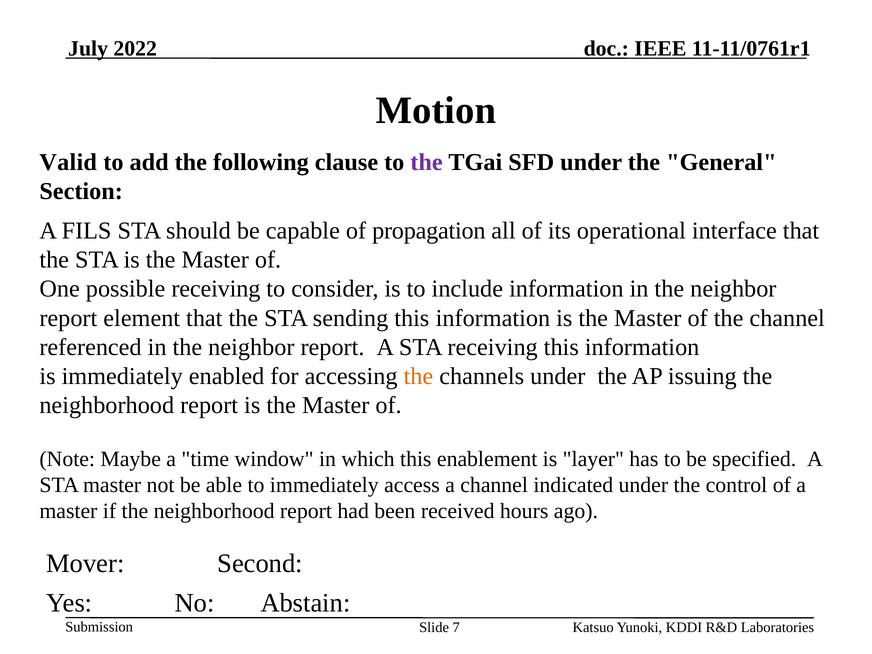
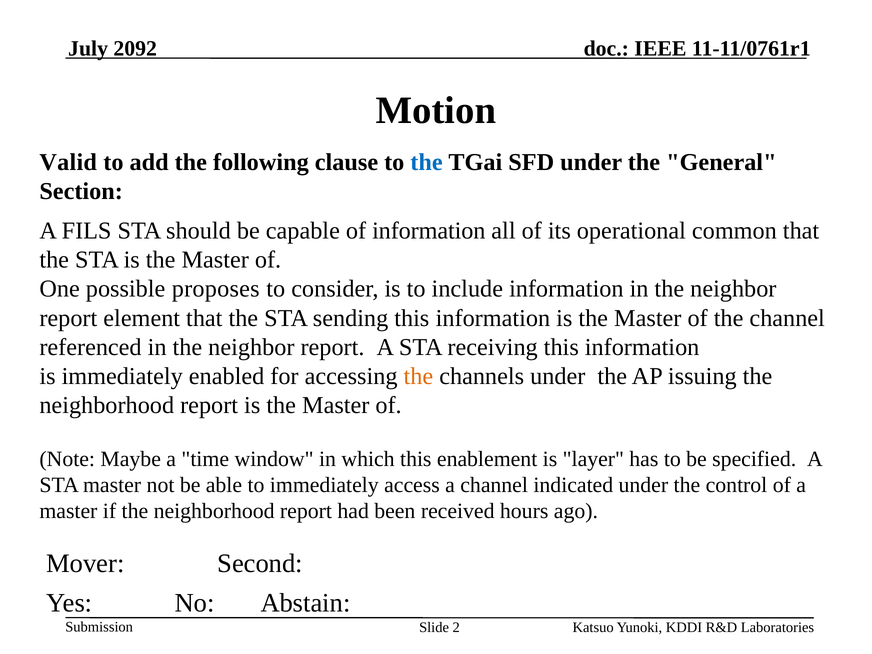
2022: 2022 -> 2092
the at (427, 162) colour: purple -> blue
of propagation: propagation -> information
interface: interface -> common
possible receiving: receiving -> proposes
7: 7 -> 2
